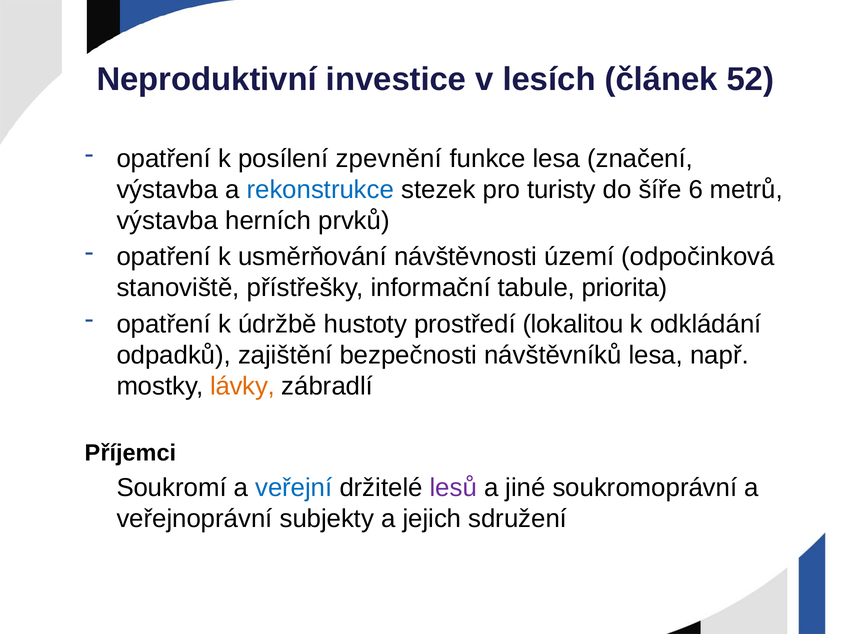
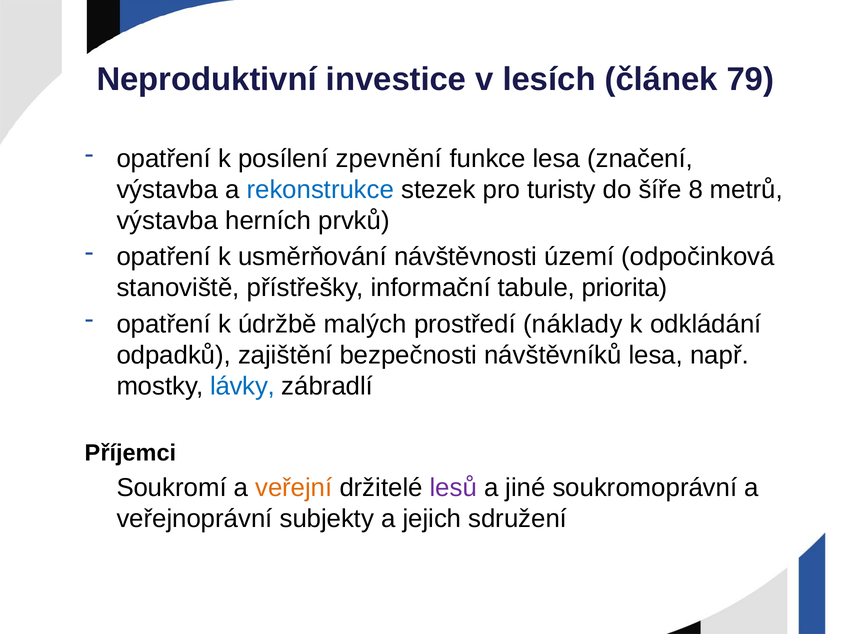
52: 52 -> 79
6: 6 -> 8
hustoty: hustoty -> malých
lokalitou: lokalitou -> náklady
lávky colour: orange -> blue
veřejní colour: blue -> orange
